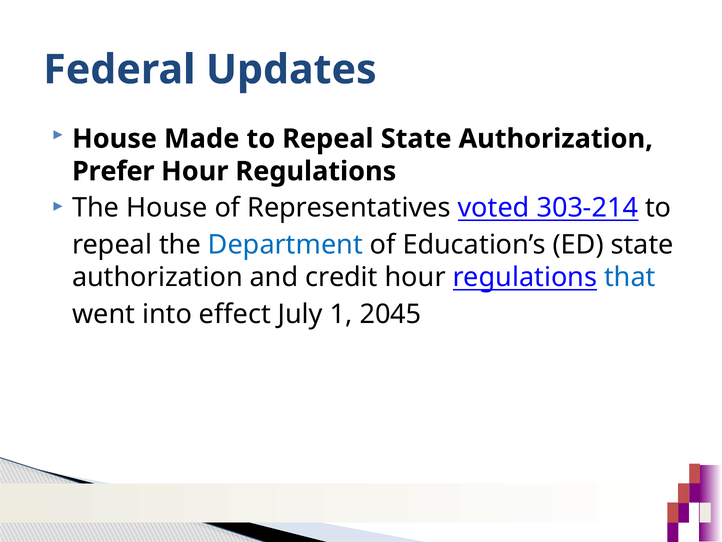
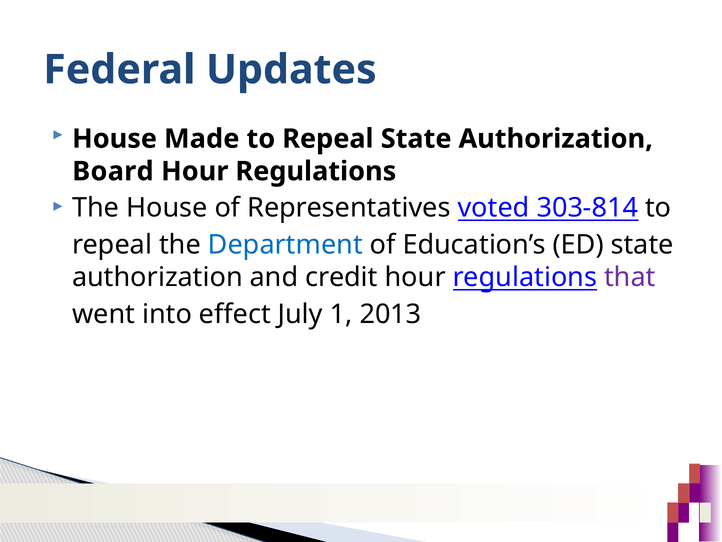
Prefer: Prefer -> Board
303-214: 303-214 -> 303-814
that colour: blue -> purple
2045: 2045 -> 2013
